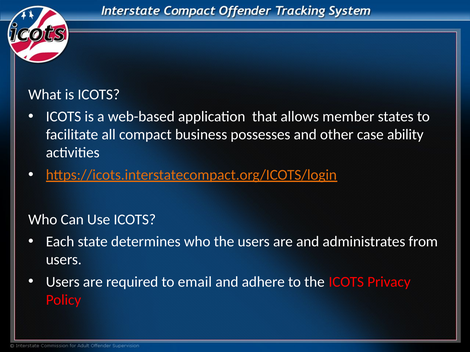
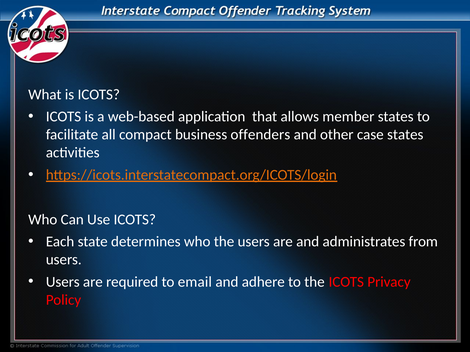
possesses: possesses -> offenders
case ability: ability -> states
